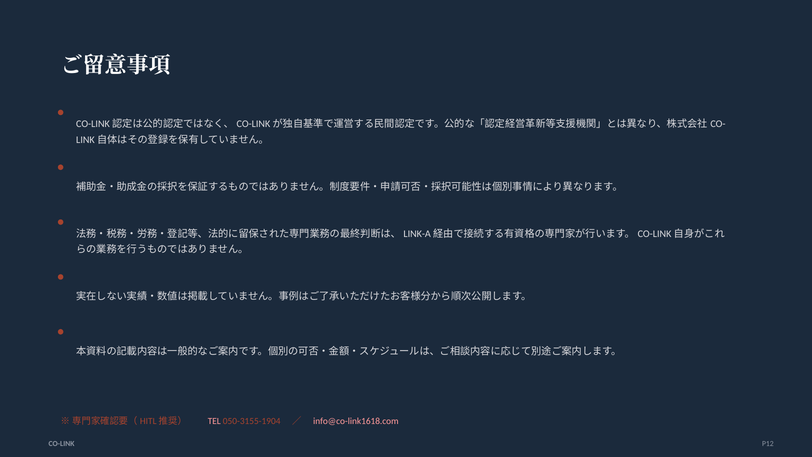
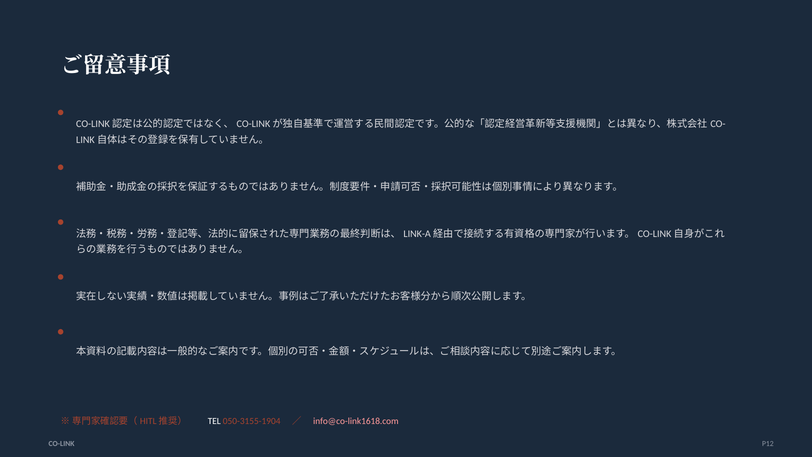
TEL colour: pink -> white
